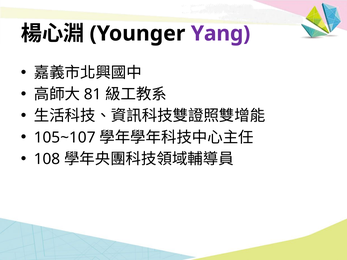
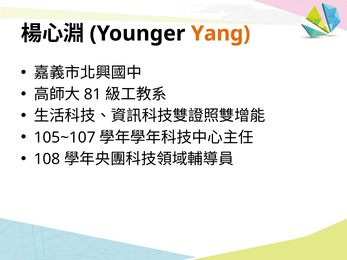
Yang colour: purple -> orange
